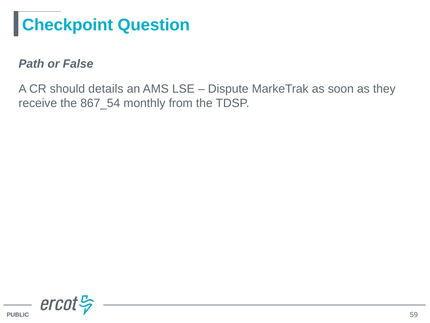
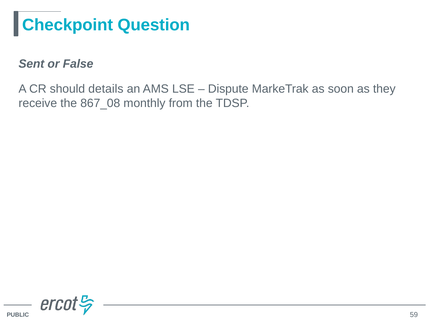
Path: Path -> Sent
867_54: 867_54 -> 867_08
